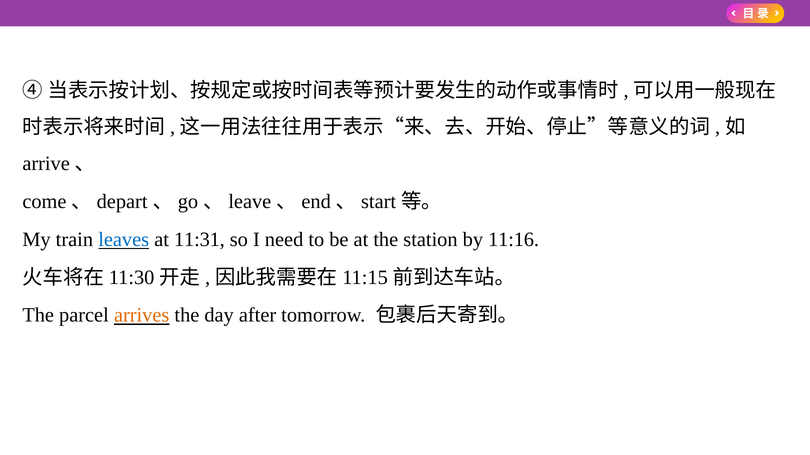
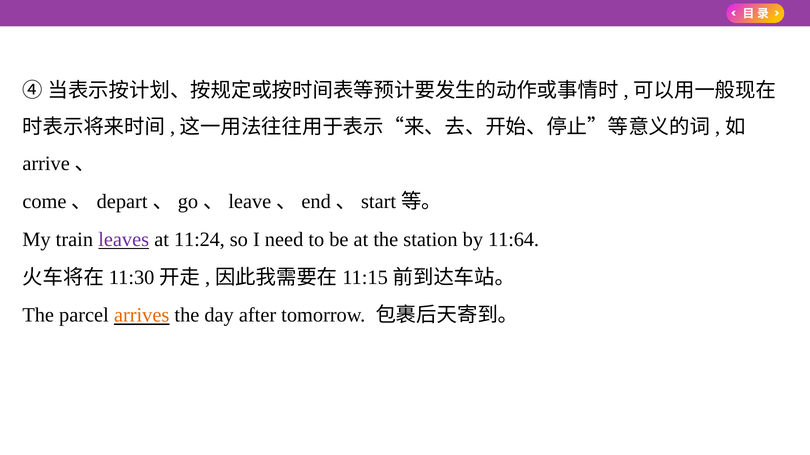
leaves colour: blue -> purple
11:31: 11:31 -> 11:24
11:16: 11:16 -> 11:64
